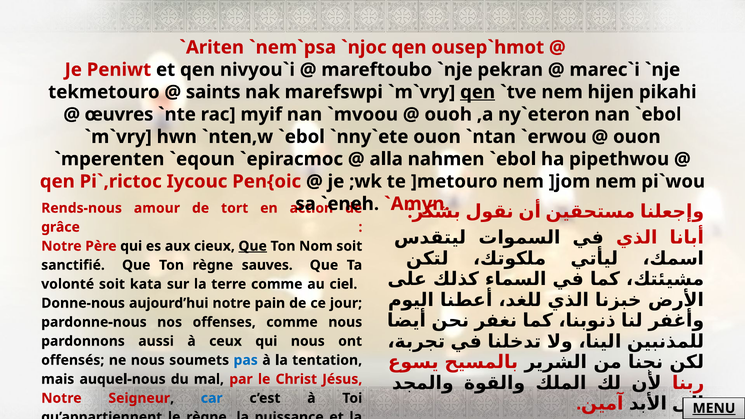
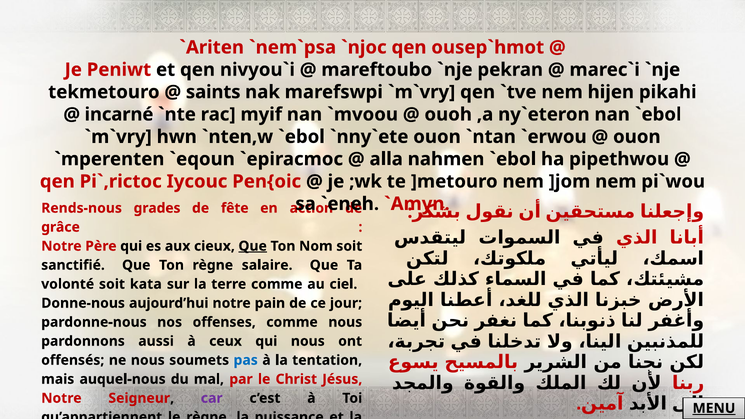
qen at (478, 92) underline: present -> none
œuvres: œuvres -> incarné
amour: amour -> grades
tort: tort -> fête
sauves: sauves -> salaire
car colour: blue -> purple
